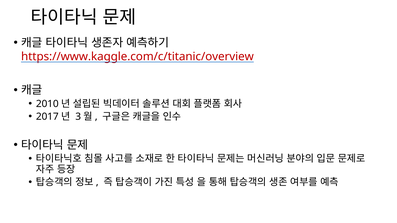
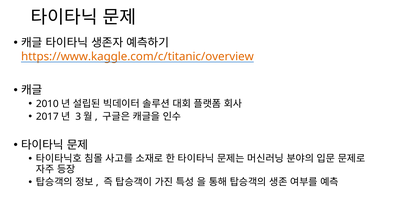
https://www.kaggle.com/c/titanic/overview colour: red -> orange
